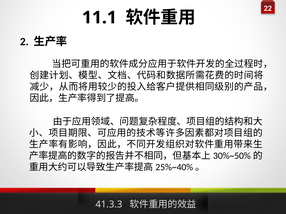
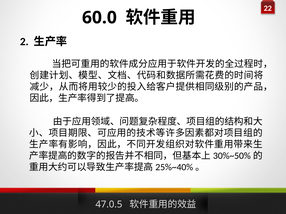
11.1: 11.1 -> 60.0
41.3.3: 41.3.3 -> 47.0.5
